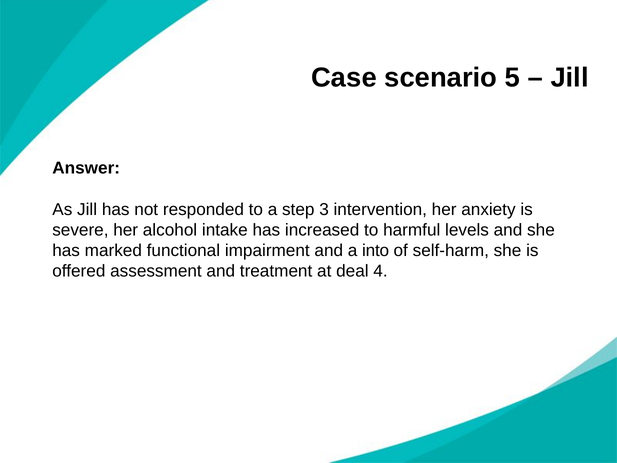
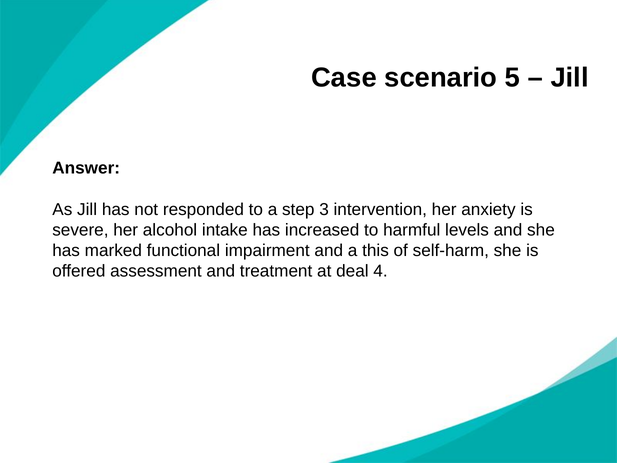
into: into -> this
